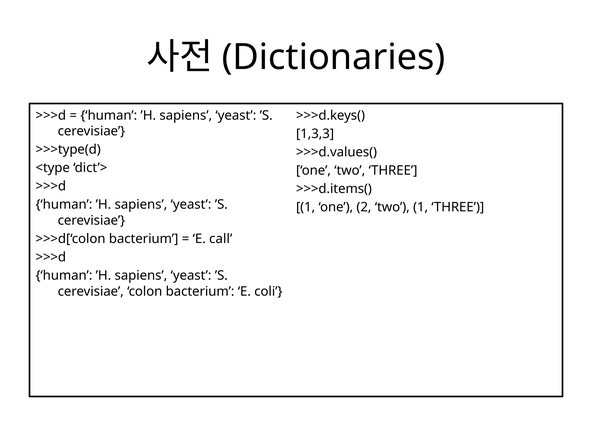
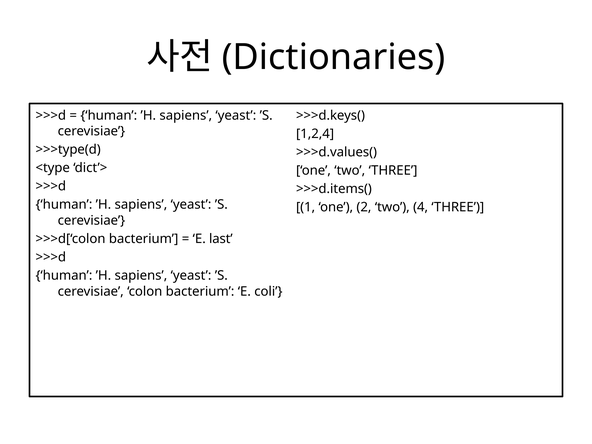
1,3,3: 1,3,3 -> 1,2,4
two 1: 1 -> 4
call: call -> last
